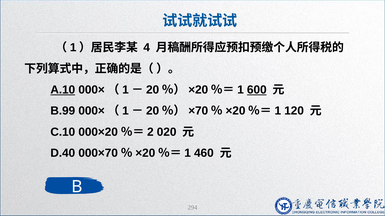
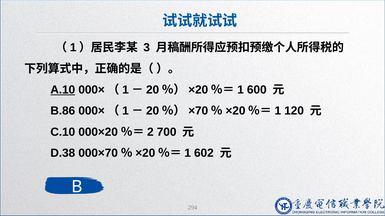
4: 4 -> 3
600 underline: present -> none
B.99: B.99 -> B.86
020: 020 -> 700
D.40: D.40 -> D.38
460: 460 -> 602
